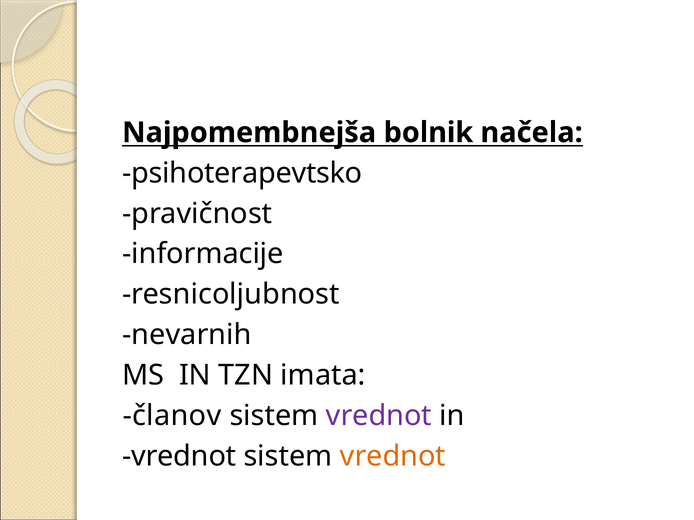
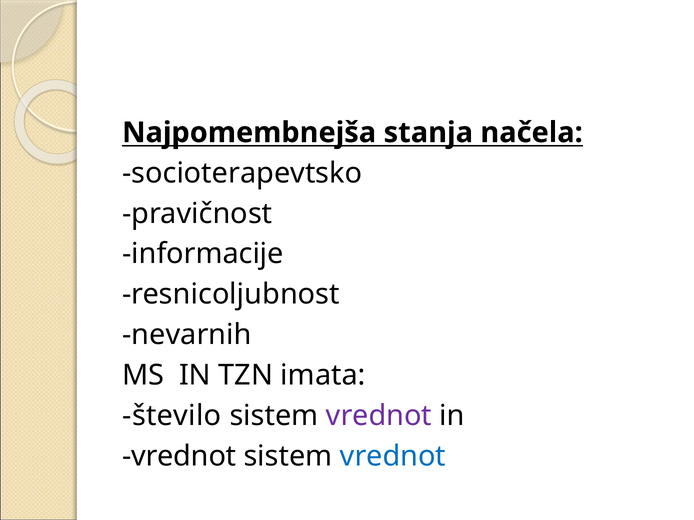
bolnik: bolnik -> stanja
psihoterapevtsko: psihoterapevtsko -> socioterapevtsko
članov: članov -> število
vrednot at (393, 457) colour: orange -> blue
